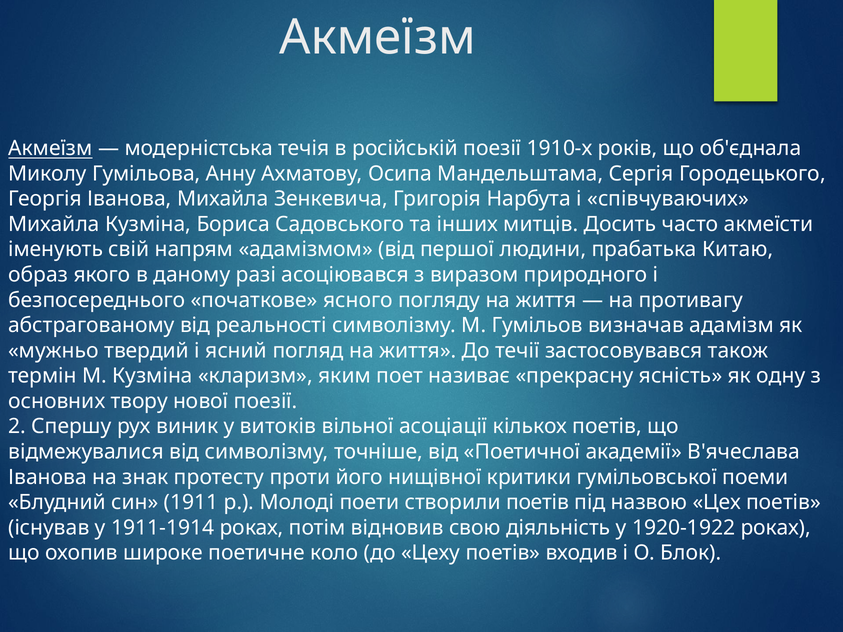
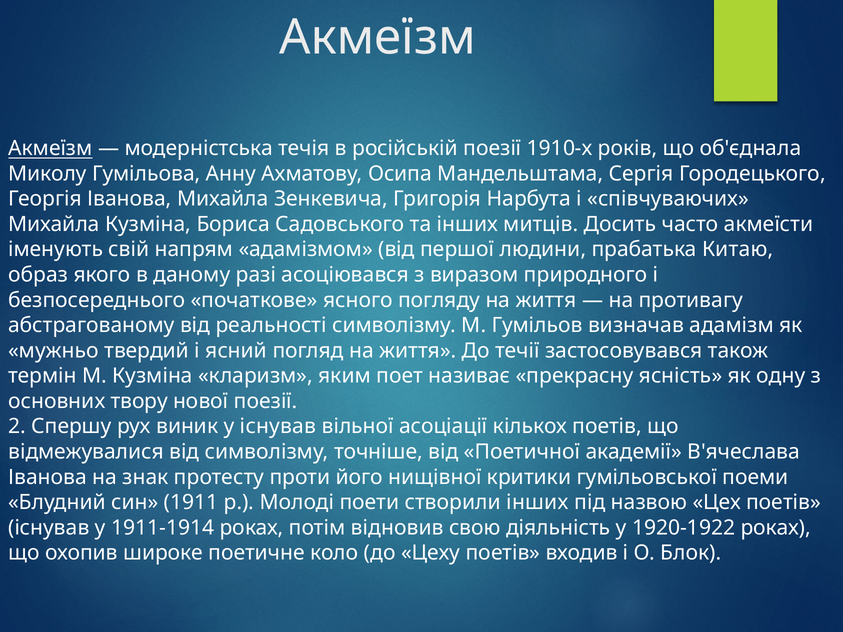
у витоків: витоків -> існував
створили поетів: поетів -> інших
